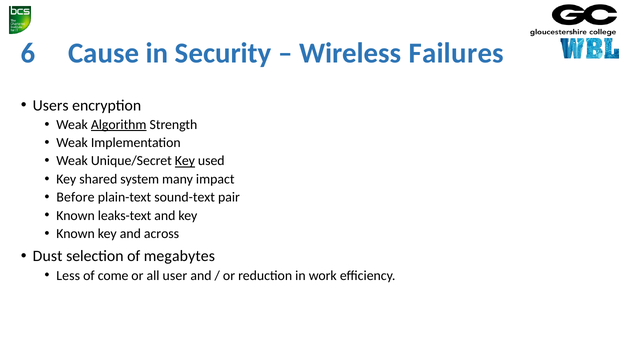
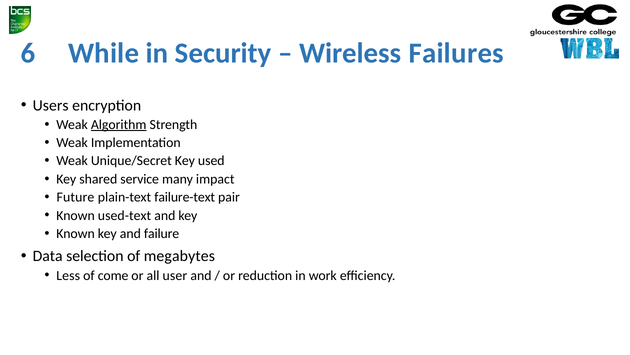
Cause: Cause -> While
Key at (185, 161) underline: present -> none
system: system -> service
Before: Before -> Future
sound-text: sound-text -> failure-text
leaks-text: leaks-text -> used-text
across: across -> failure
Dust: Dust -> Data
